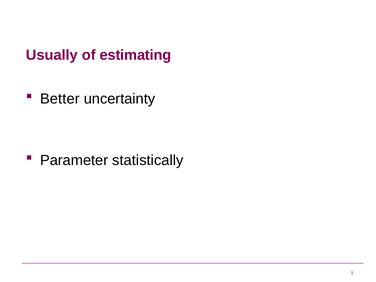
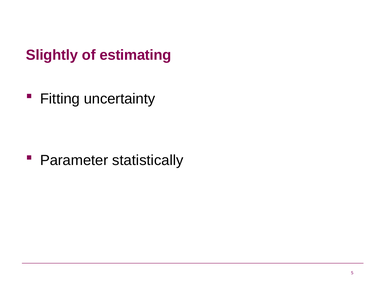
Usually: Usually -> Slightly
Better: Better -> Fitting
